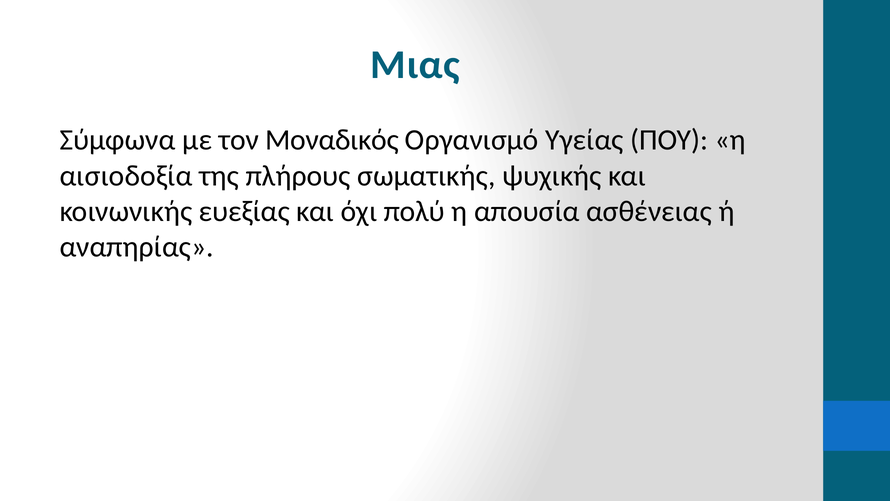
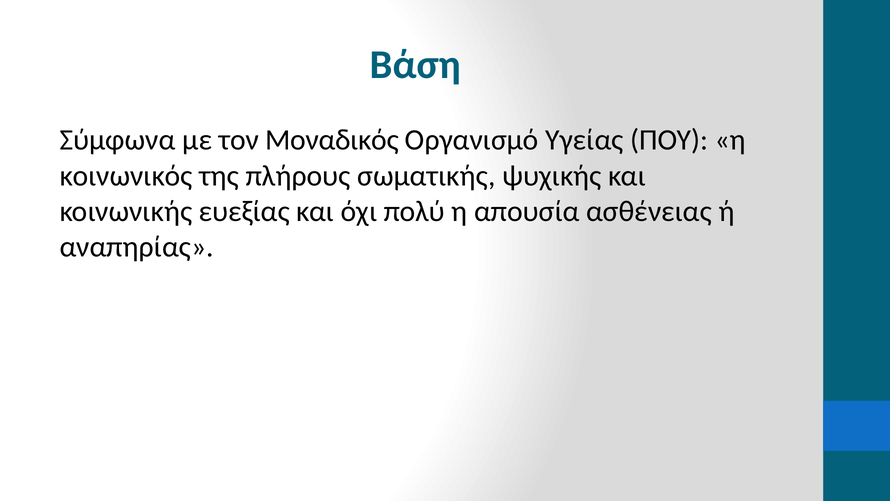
Μιας: Μιας -> Βάση
αισιοδοξία: αισιοδοξία -> κοινωνικός
